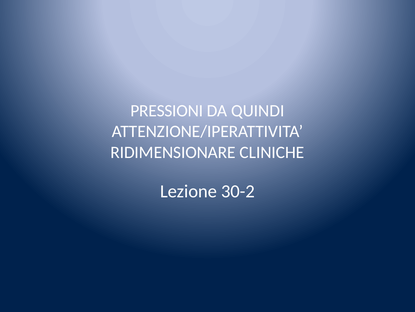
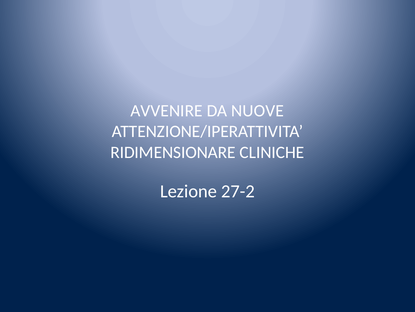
PRESSIONI: PRESSIONI -> AVVENIRE
QUINDI: QUINDI -> NUOVE
30-2: 30-2 -> 27-2
